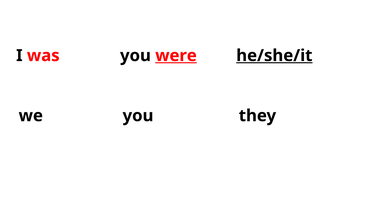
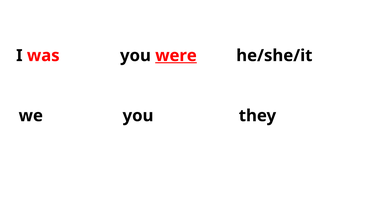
he/she/it underline: present -> none
